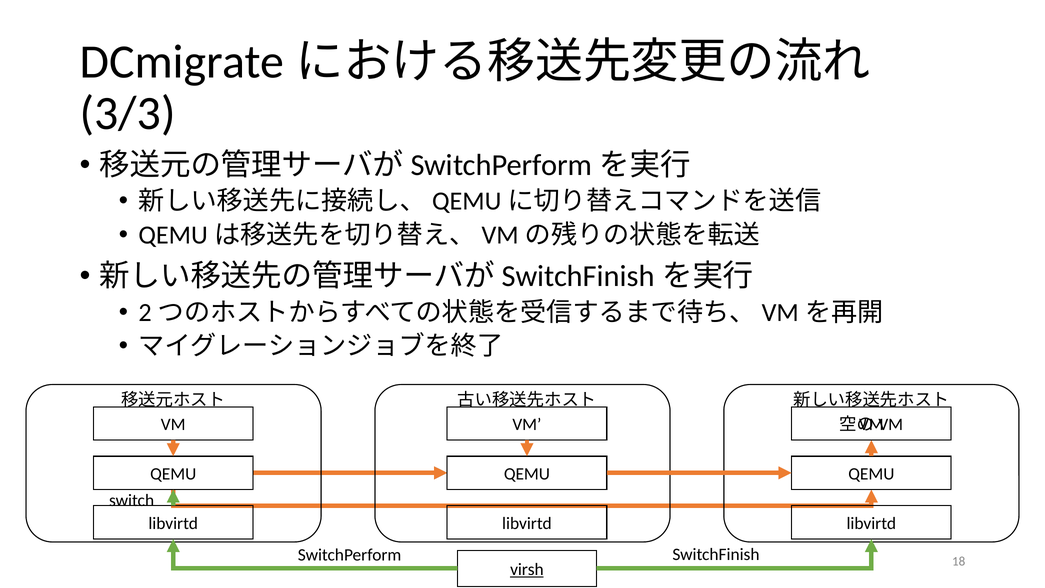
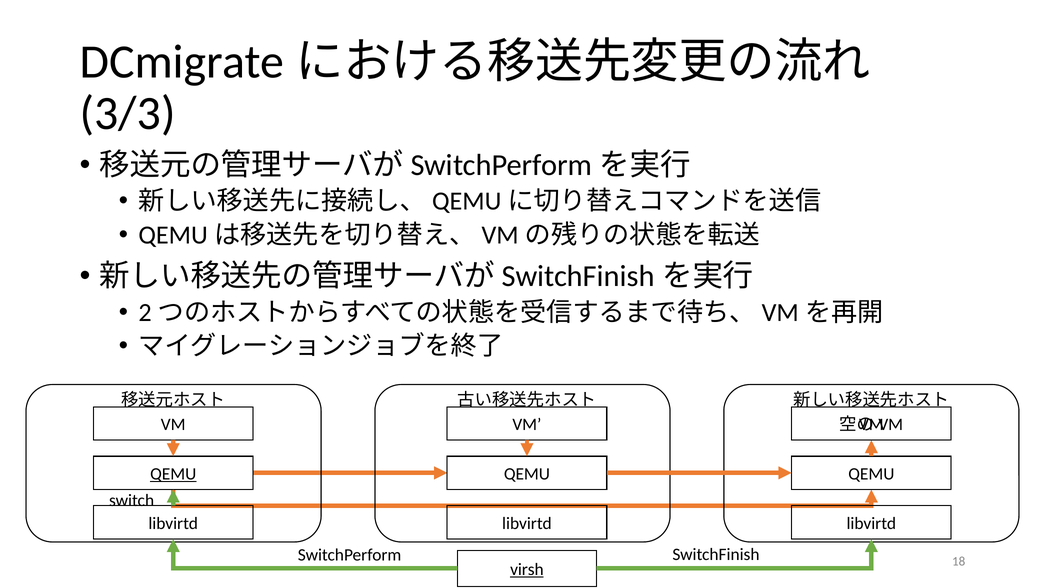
QEMU at (173, 474) underline: none -> present
